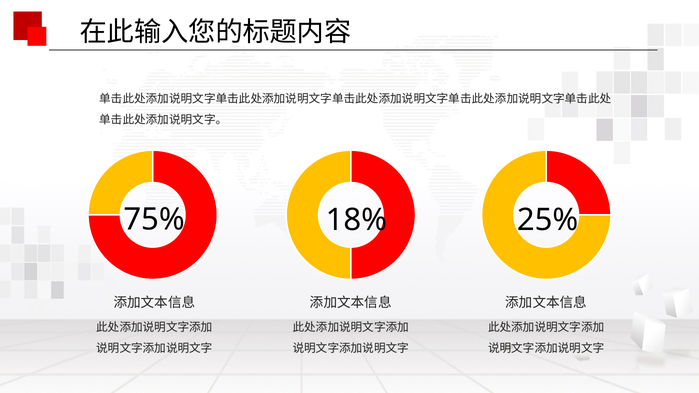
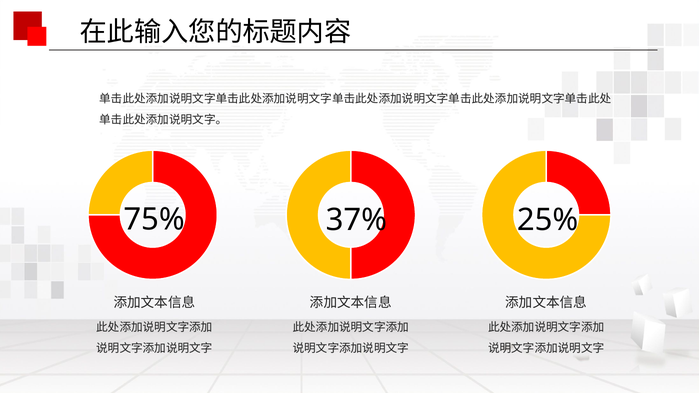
18%: 18% -> 37%
